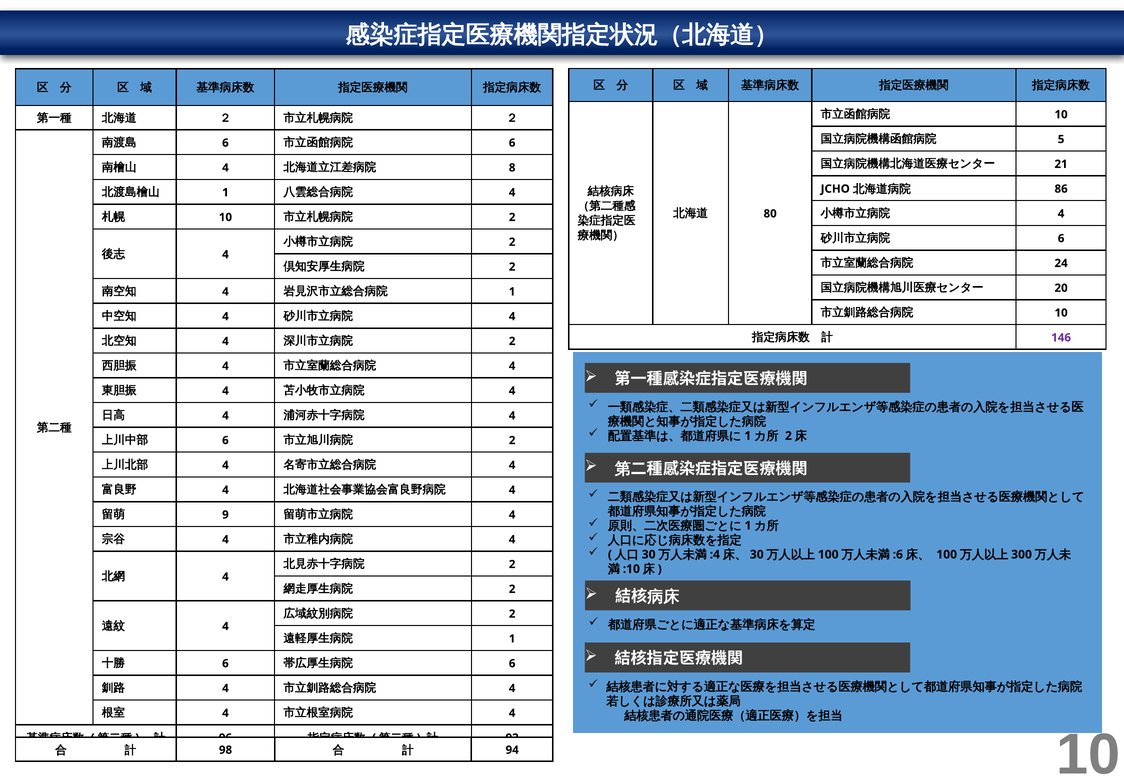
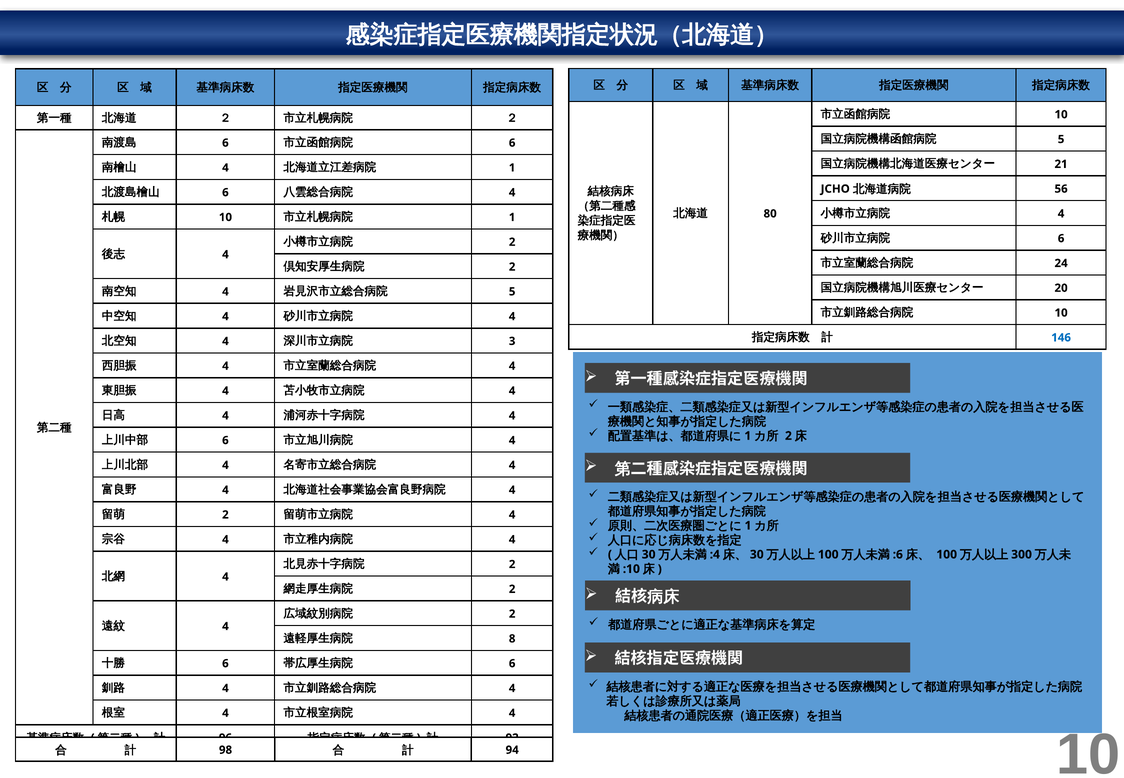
8 at (512, 168): 8 -> 1
86: 86 -> 56
1 at (225, 193): 1 -> 6
2 at (512, 217): 2 -> 1
1 at (512, 292): 1 -> 5
146 colour: purple -> blue
2 at (512, 341): 2 -> 3
2 at (512, 440): 2 -> 4
9 at (225, 515): 9 -> 2
1 at (512, 639): 1 -> 8
